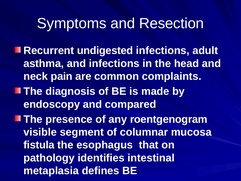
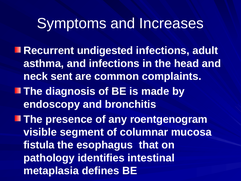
Resection: Resection -> Increases
pain: pain -> sent
compared: compared -> bronchitis
